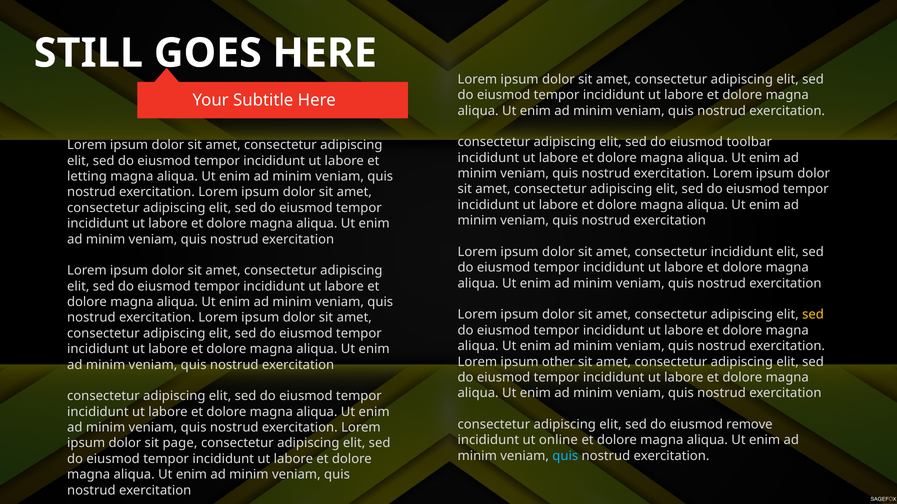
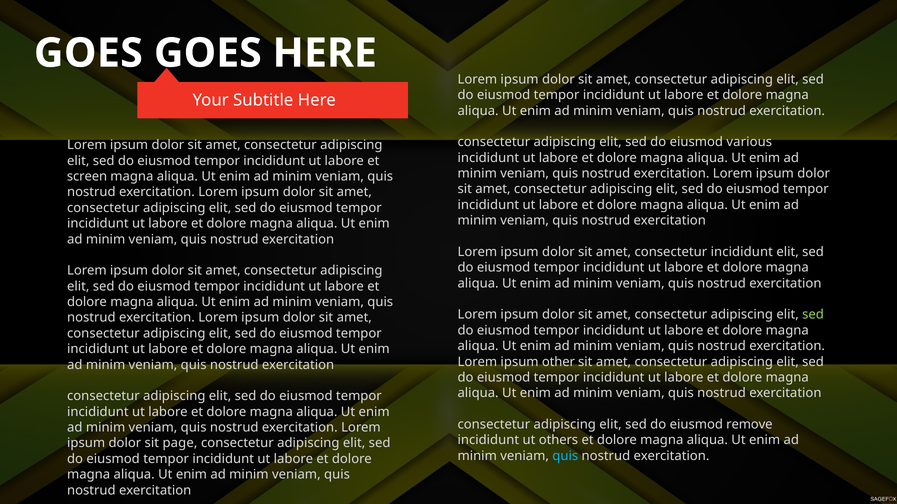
STILL at (88, 53): STILL -> GOES
toolbar: toolbar -> various
letting: letting -> screen
sed at (813, 315) colour: yellow -> light green
online: online -> others
